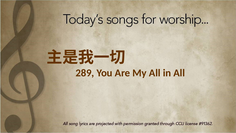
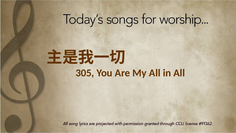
289: 289 -> 305
